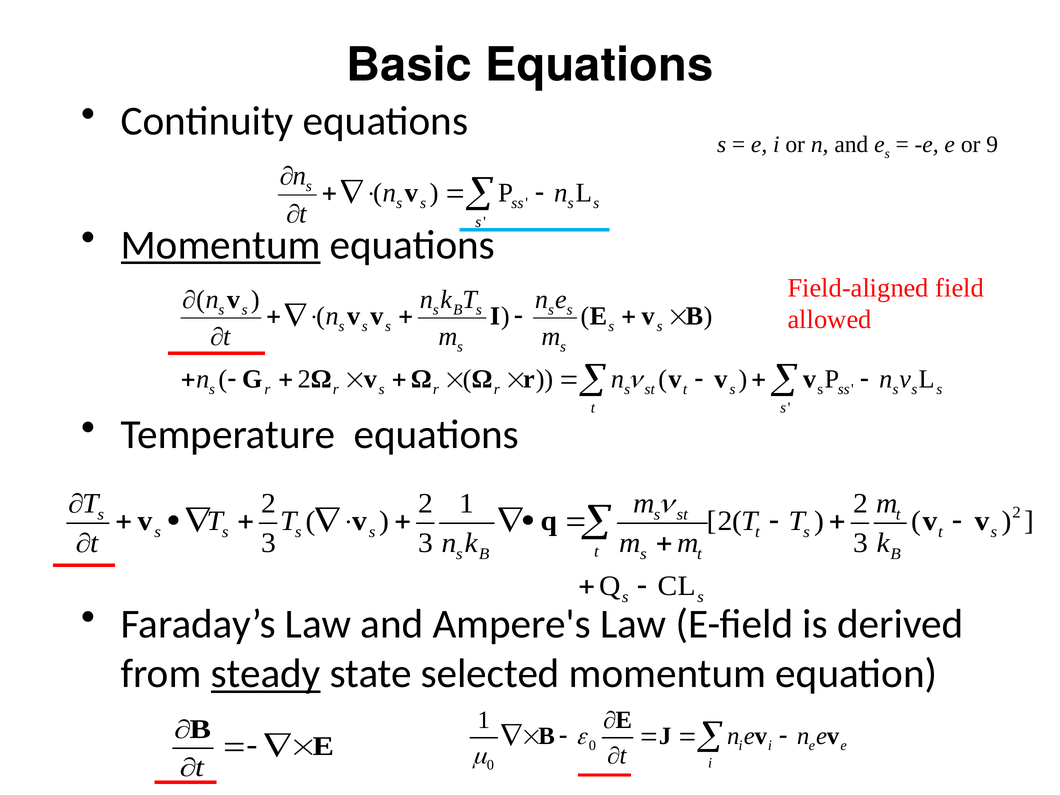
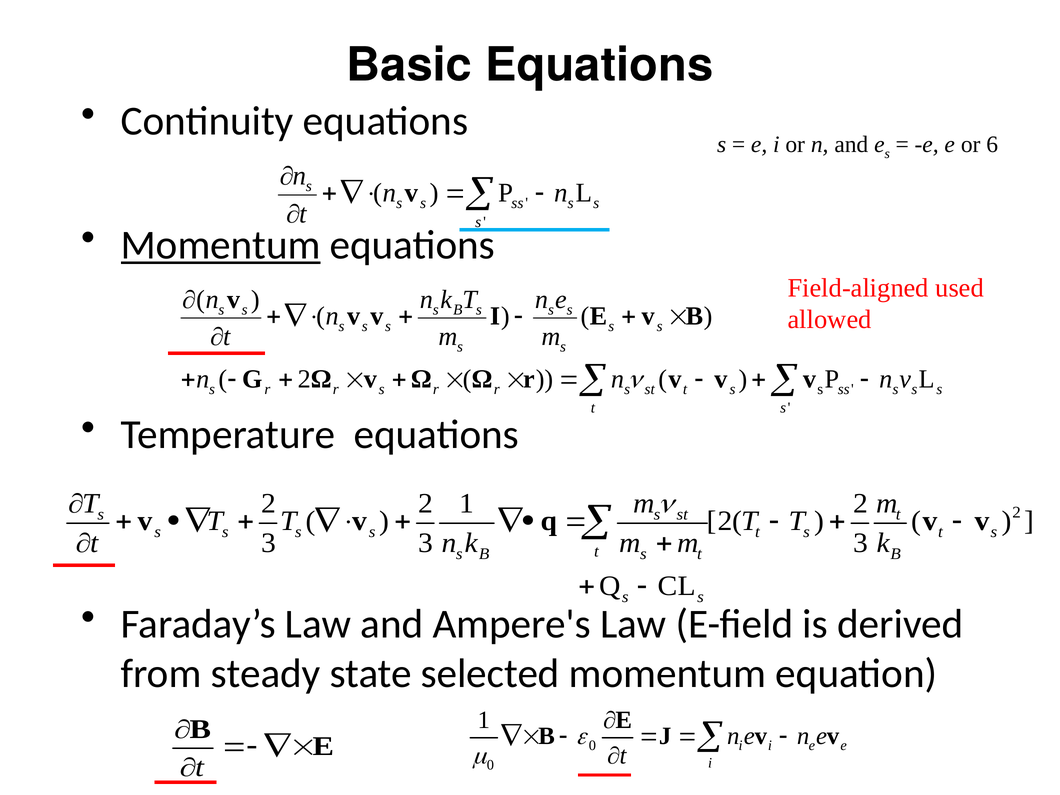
9: 9 -> 6
field: field -> used
steady underline: present -> none
